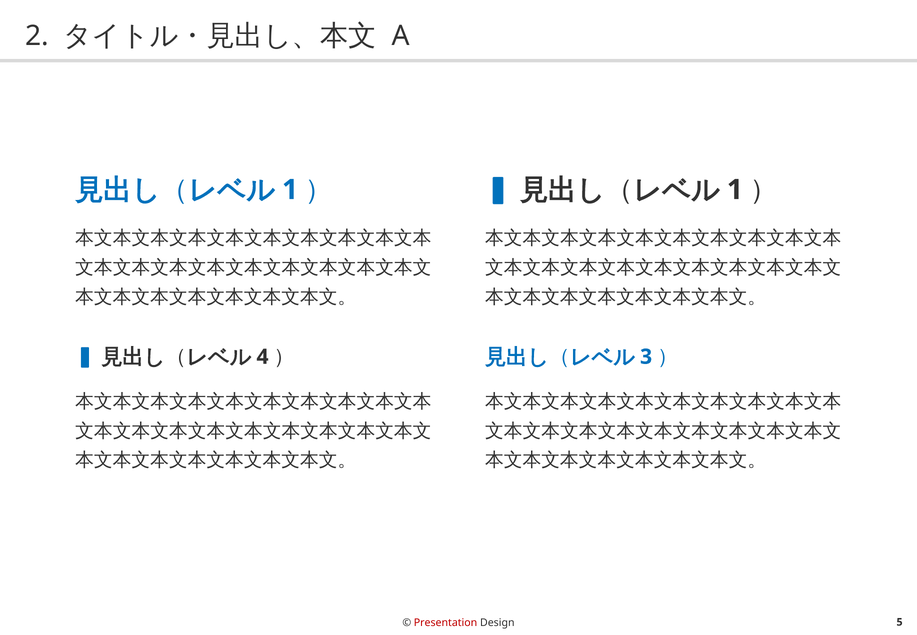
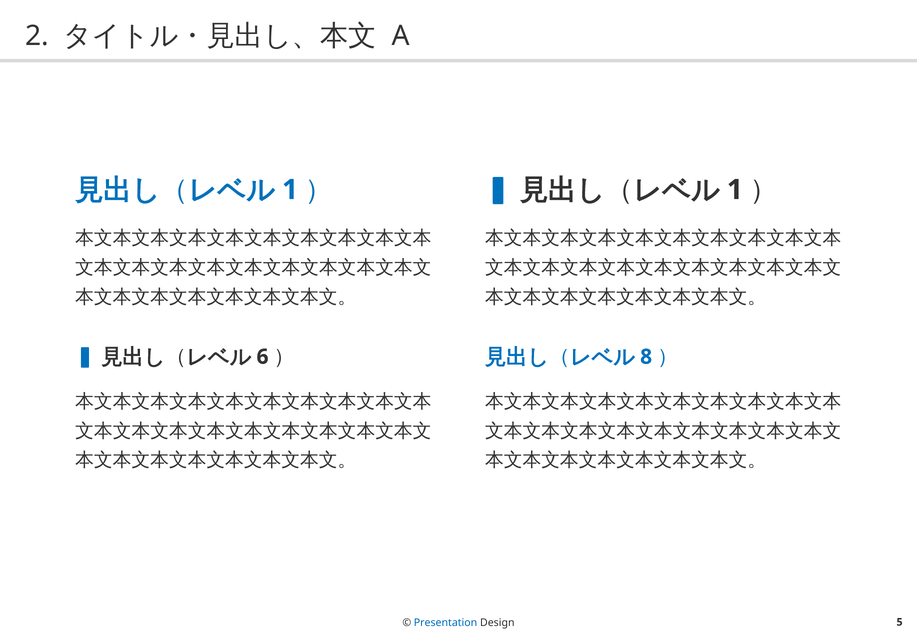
4: 4 -> 6
3: 3 -> 8
Presentation colour: red -> blue
